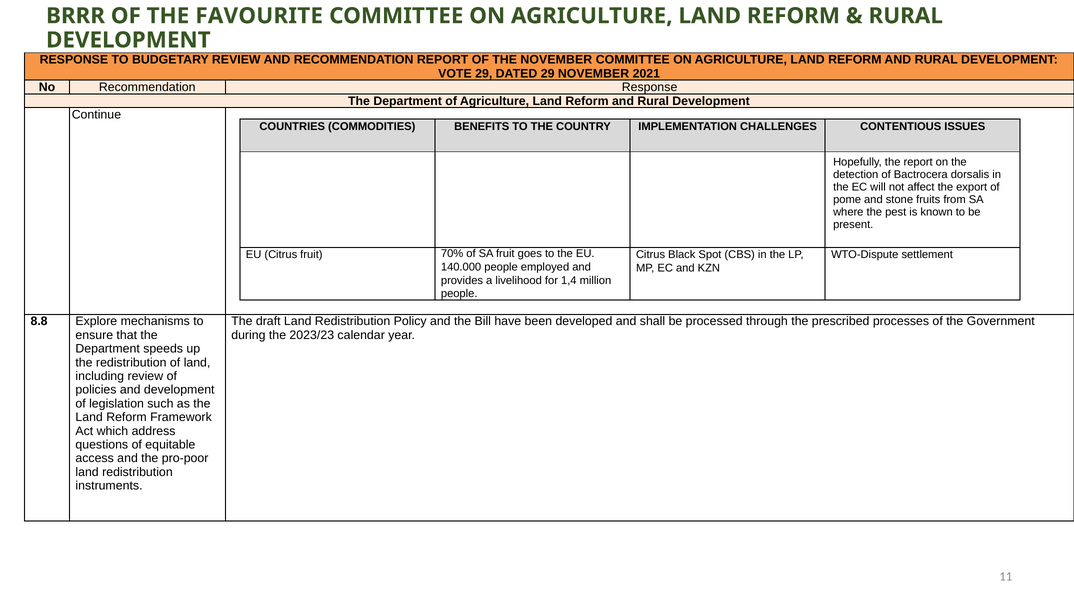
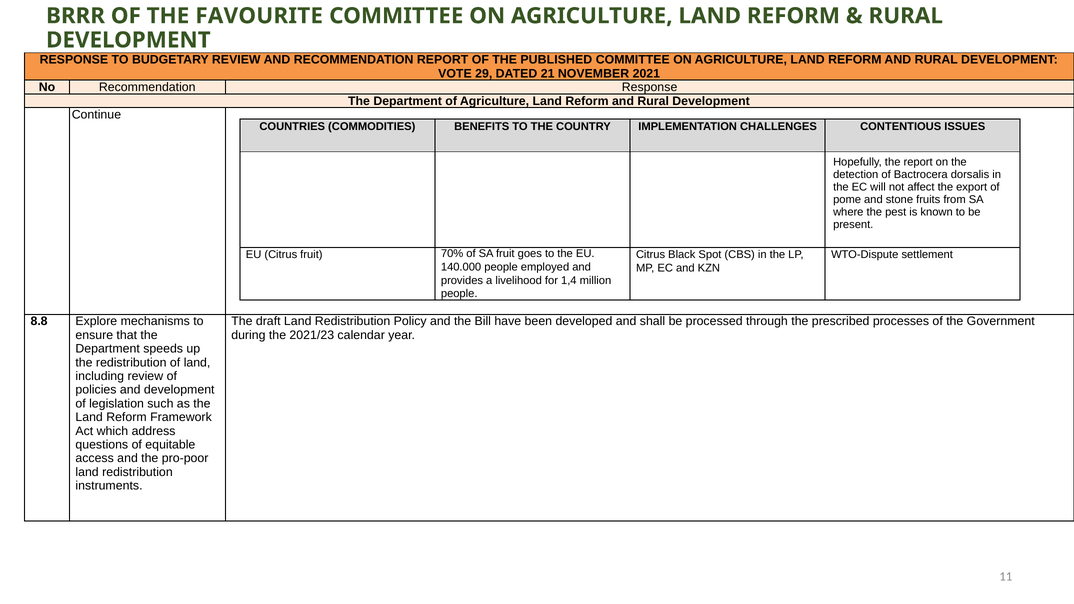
THE NOVEMBER: NOVEMBER -> PUBLISHED
DATED 29: 29 -> 21
2023/23: 2023/23 -> 2021/23
